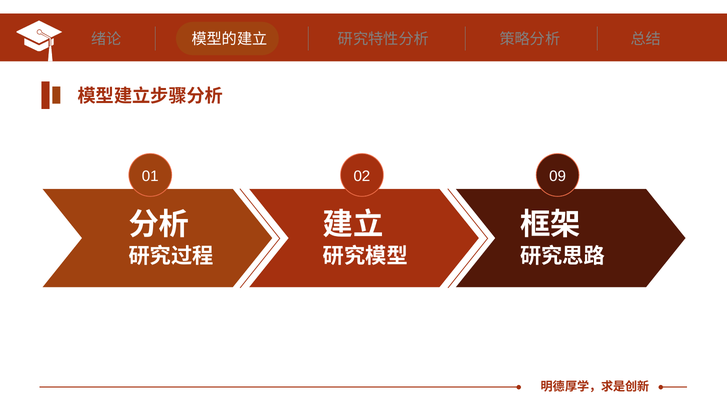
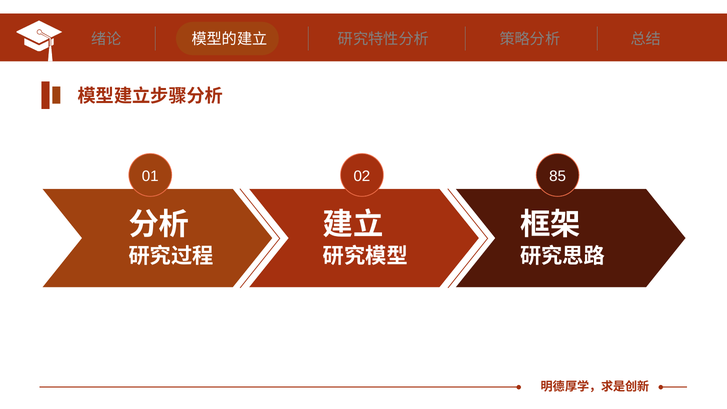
09: 09 -> 85
